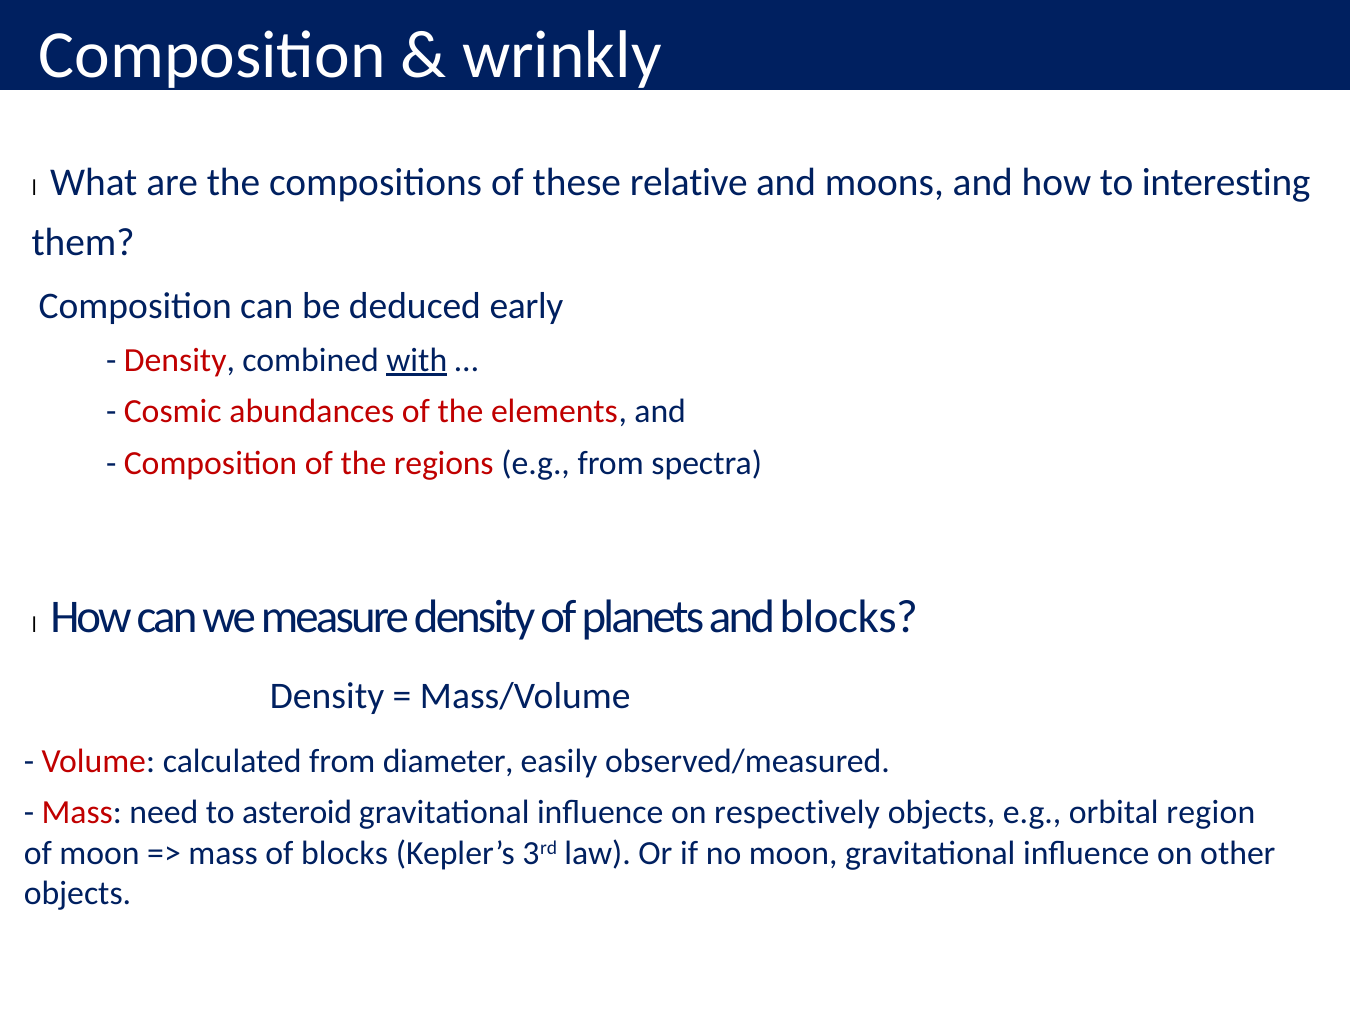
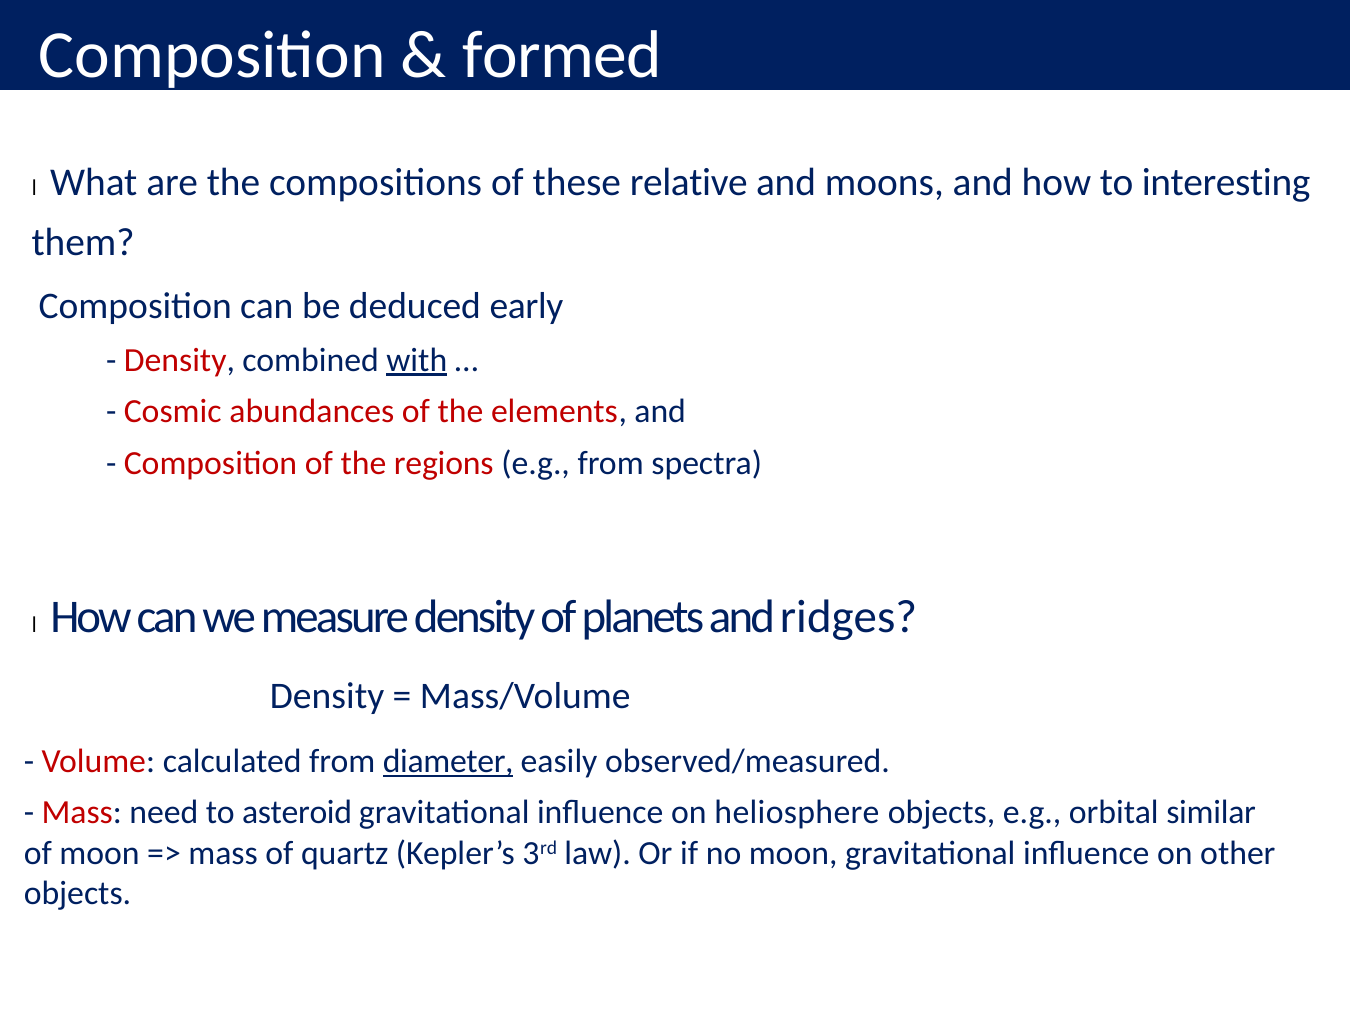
wrinkly: wrinkly -> formed
and blocks: blocks -> ridges
diameter underline: none -> present
respectively: respectively -> heliosphere
region: region -> similar
of blocks: blocks -> quartz
